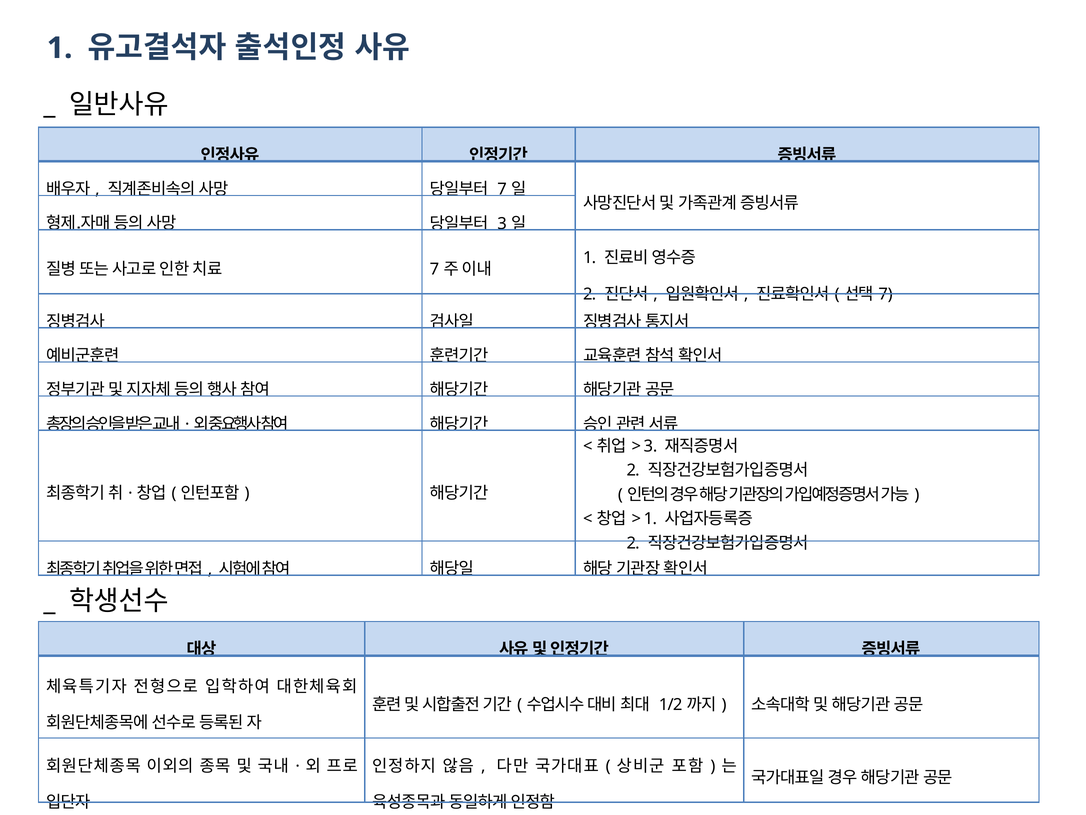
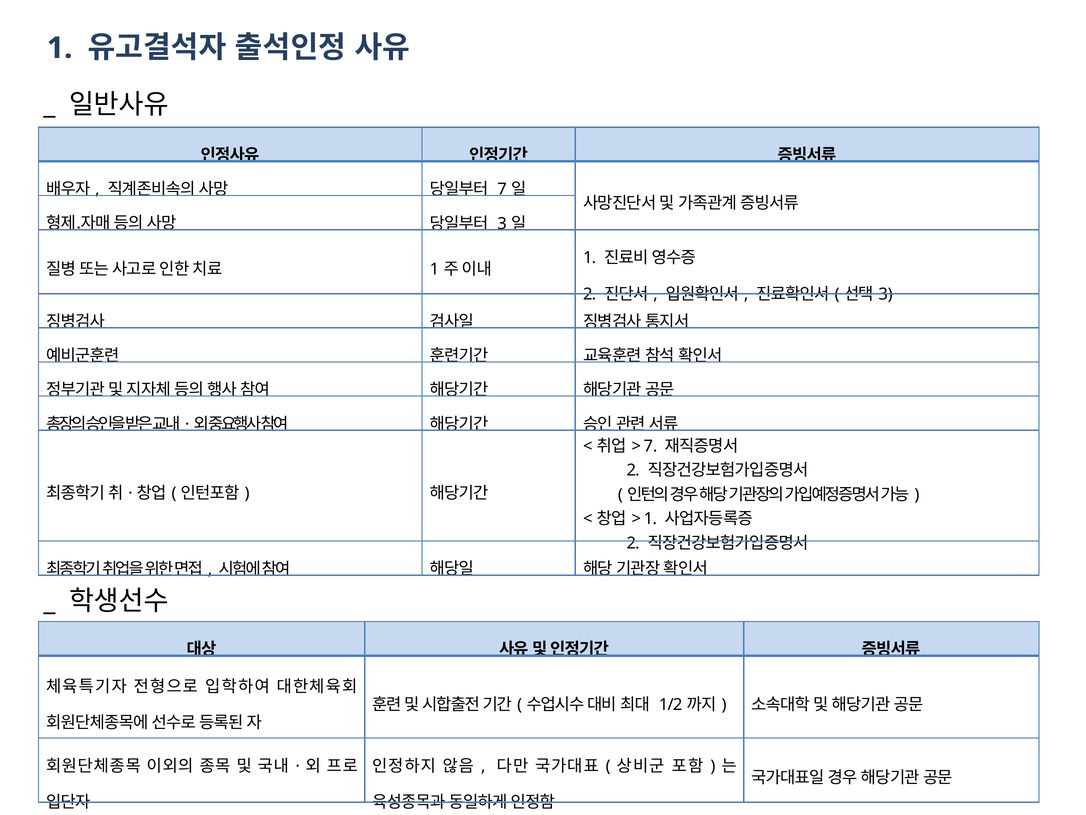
7 at (434, 269): 7 -> 1
7 at (886, 294): 7 -> 3
3 at (650, 446): 3 -> 7
